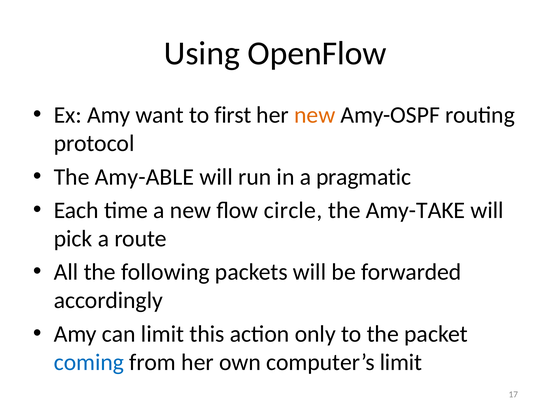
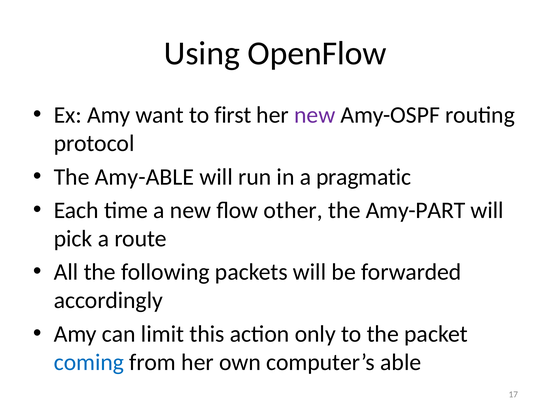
new at (315, 115) colour: orange -> purple
circle: circle -> other
Amy-TAKE: Amy-TAKE -> Amy-PART
computer’s limit: limit -> able
